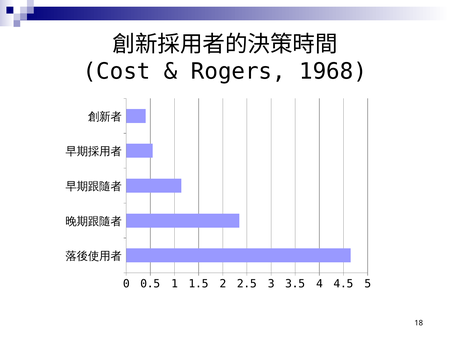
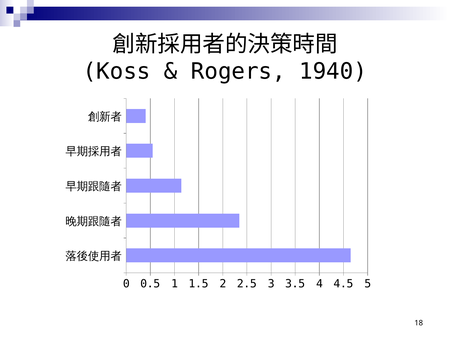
Cost: Cost -> Koss
1968: 1968 -> 1940
